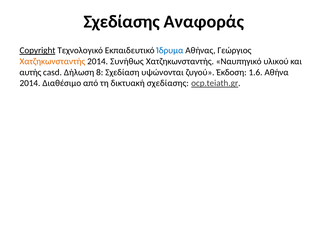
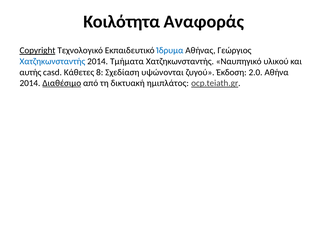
Σχεδίασης at (122, 22): Σχεδίασης -> Κοιλότητα
Χατζηκωνσταντής at (52, 61) colour: orange -> blue
Συνήθως: Συνήθως -> Τμήματα
Δήλωση: Δήλωση -> Κάθετες
1.6: 1.6 -> 2.0
Διαθέσιμο underline: none -> present
δικτυακή σχεδίασης: σχεδίασης -> ημιπλάτος
